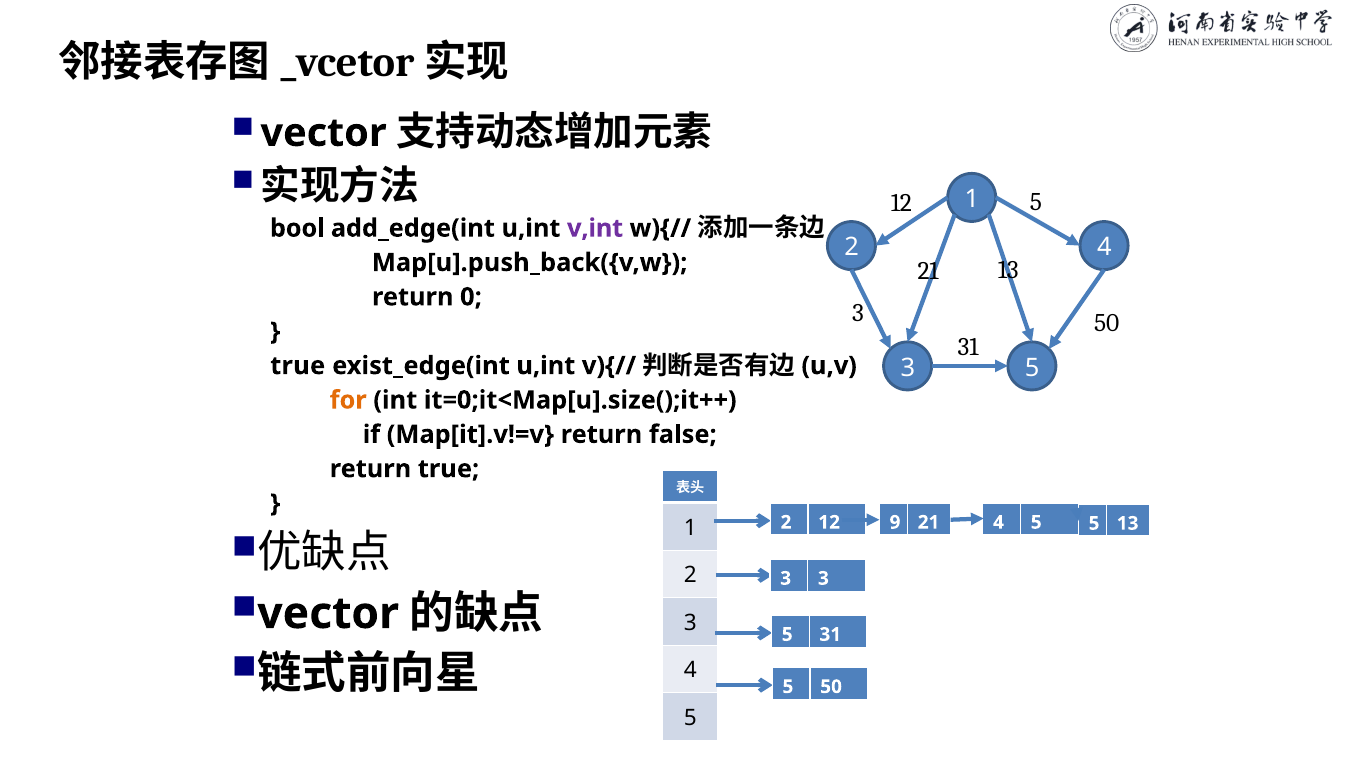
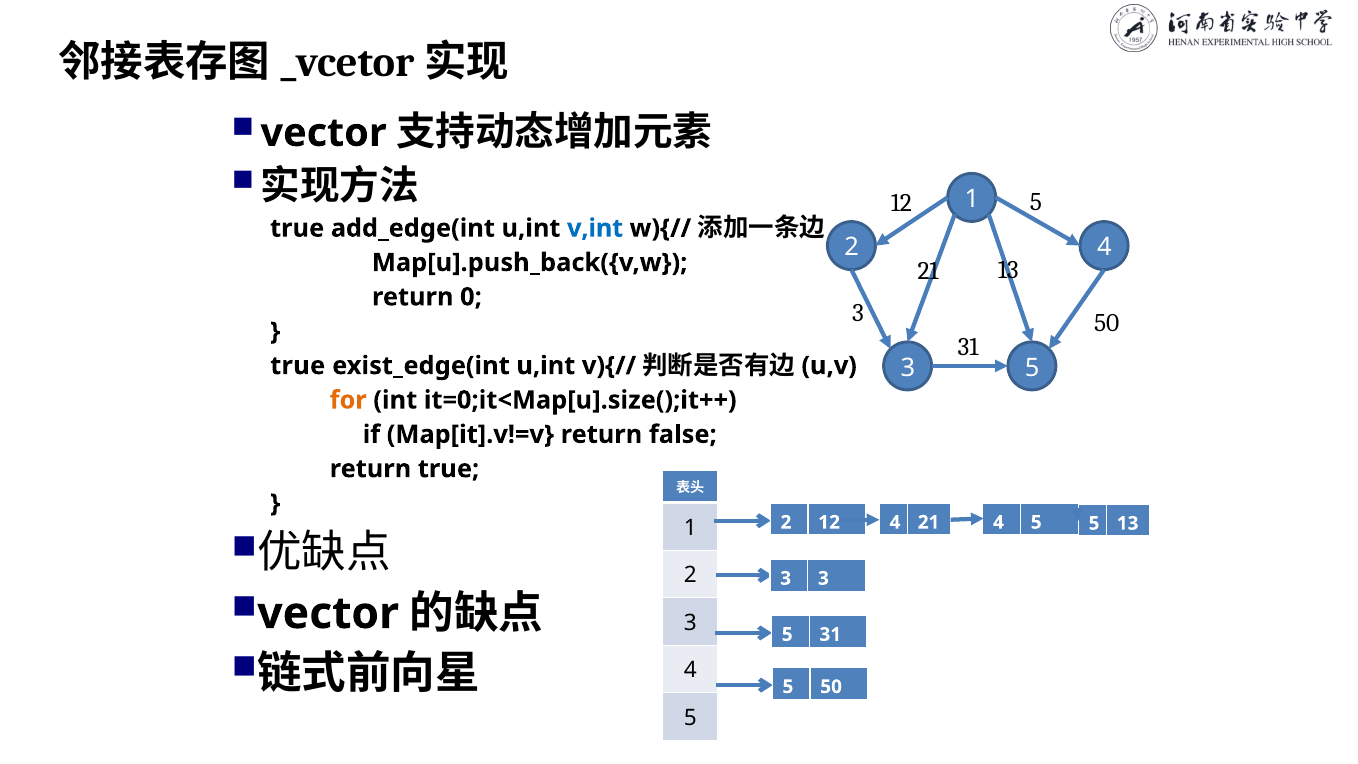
bool at (297, 228): bool -> true
v,int colour: purple -> blue
12 9: 9 -> 4
